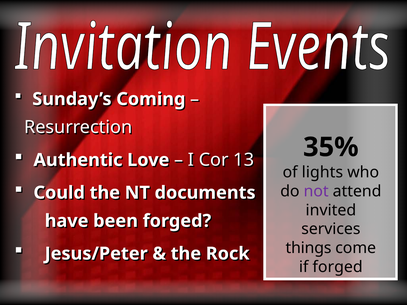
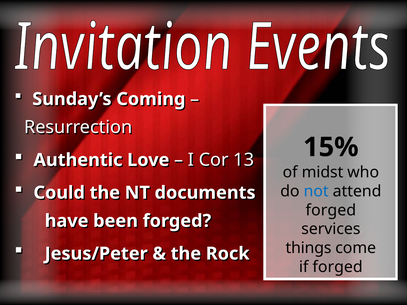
35%: 35% -> 15%
lights: lights -> midst
not colour: purple -> blue
invited at (331, 210): invited -> forged
